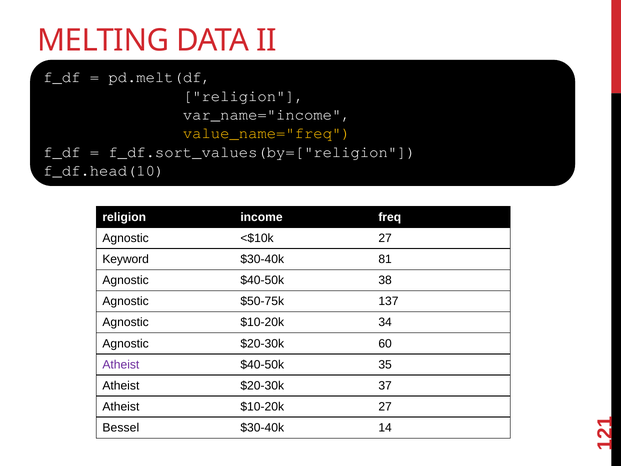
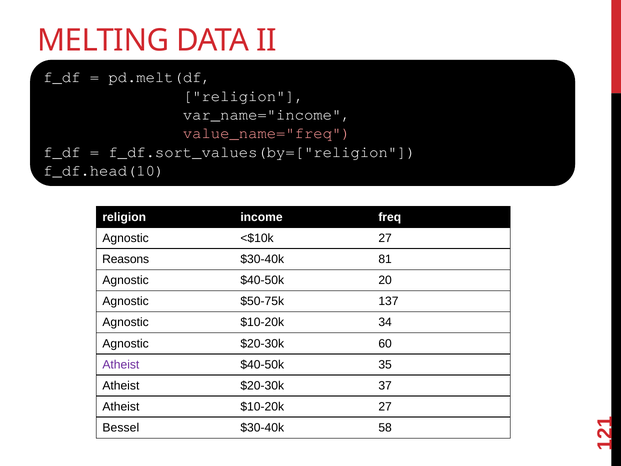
value_name="freq colour: yellow -> pink
Keyword: Keyword -> Reasons
38: 38 -> 20
14: 14 -> 58
